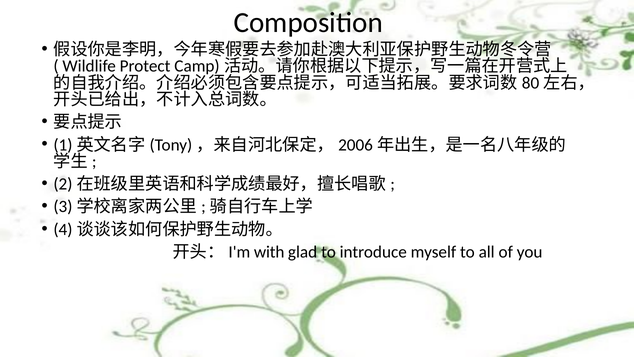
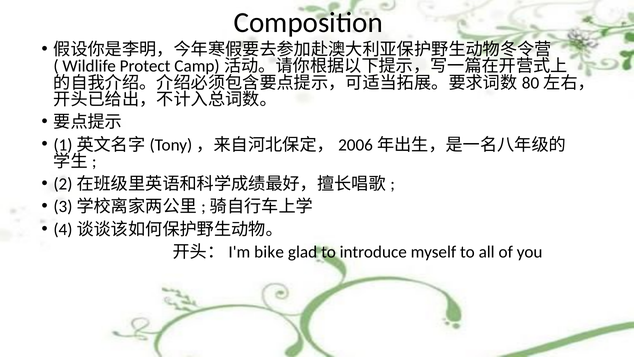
with: with -> bike
